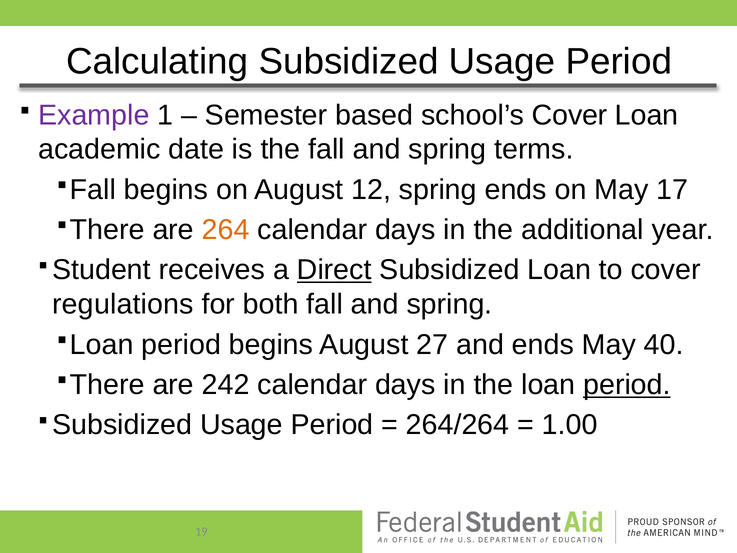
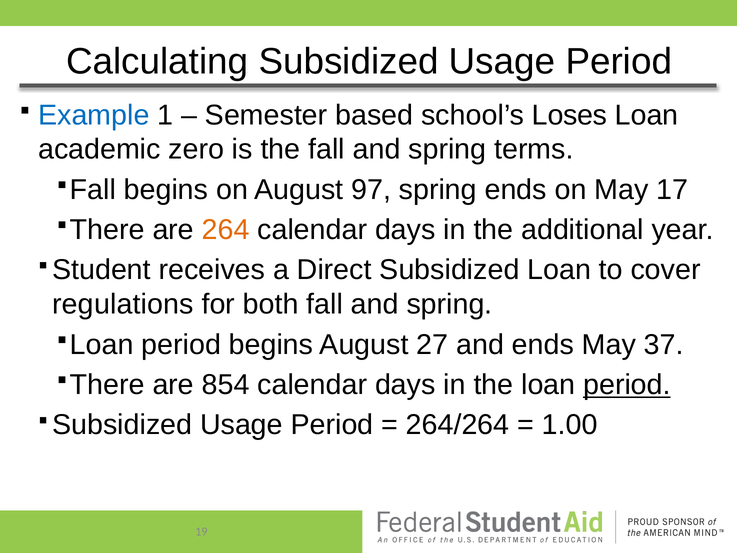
Example colour: purple -> blue
school’s Cover: Cover -> Loses
date: date -> zero
12: 12 -> 97
Direct underline: present -> none
40: 40 -> 37
242: 242 -> 854
